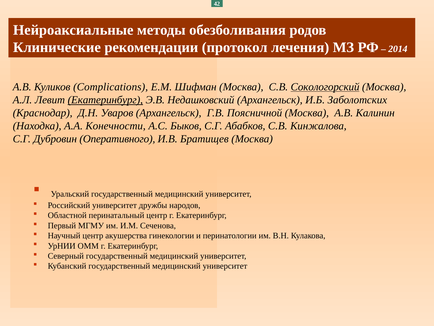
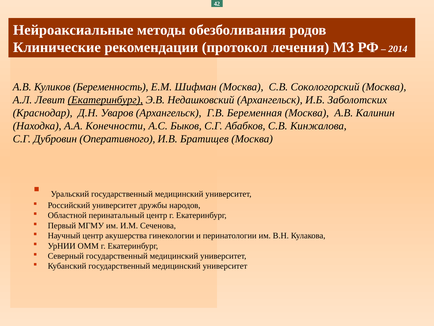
Complications: Complications -> Беременность
Сокологорский underline: present -> none
Поясничной: Поясничной -> Беременная
